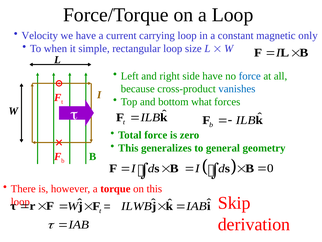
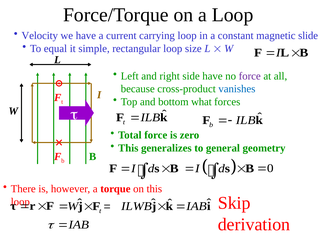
only: only -> slide
when: when -> equal
force at (250, 76) colour: blue -> purple
